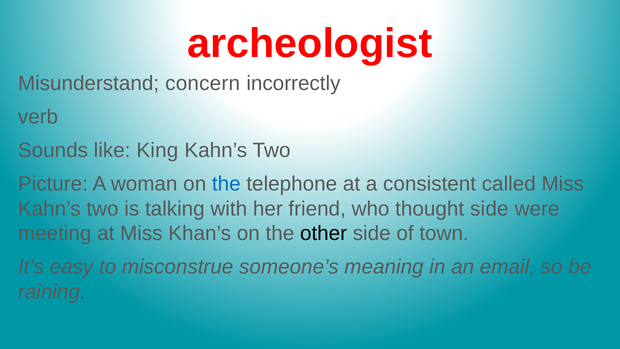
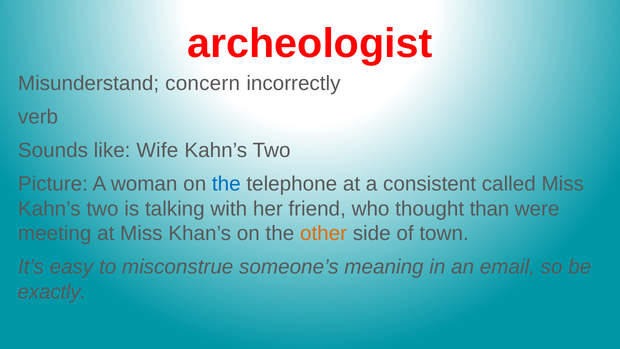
King: King -> Wife
thought side: side -> than
other colour: black -> orange
raining: raining -> exactly
